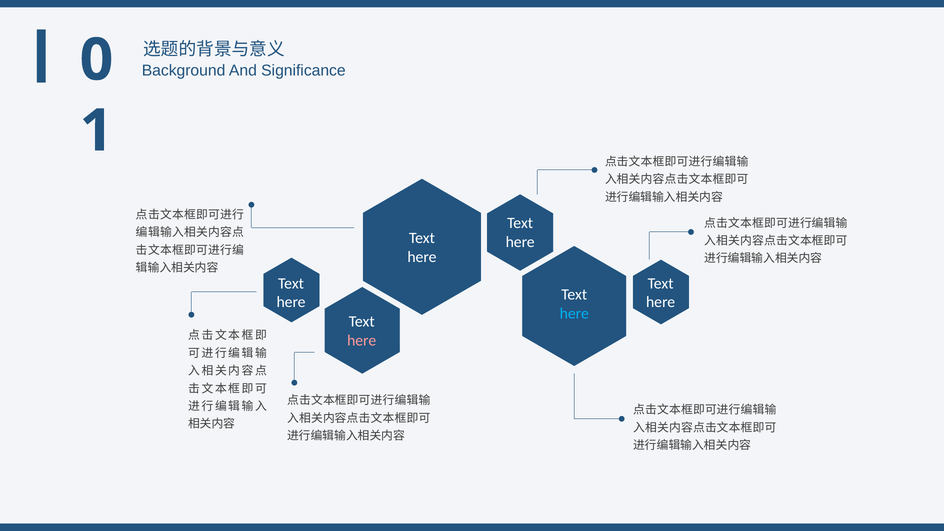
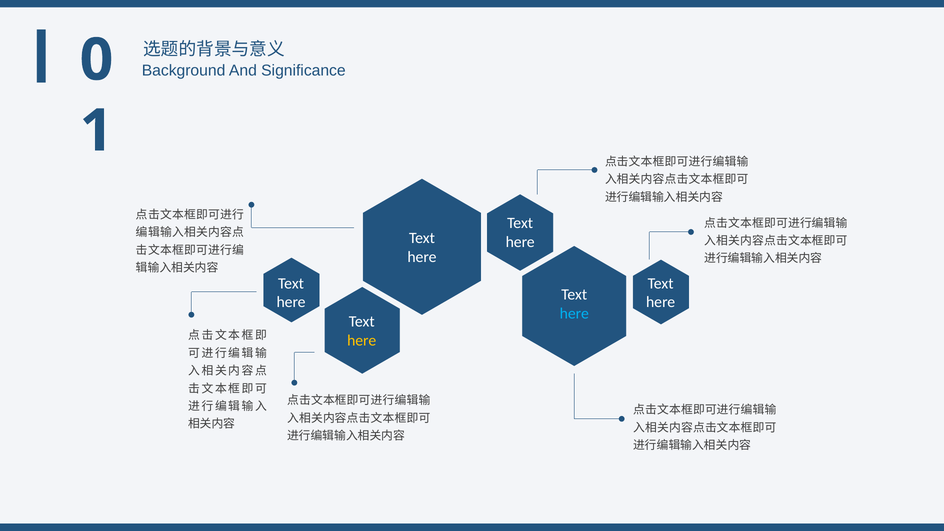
here at (362, 341) colour: pink -> yellow
